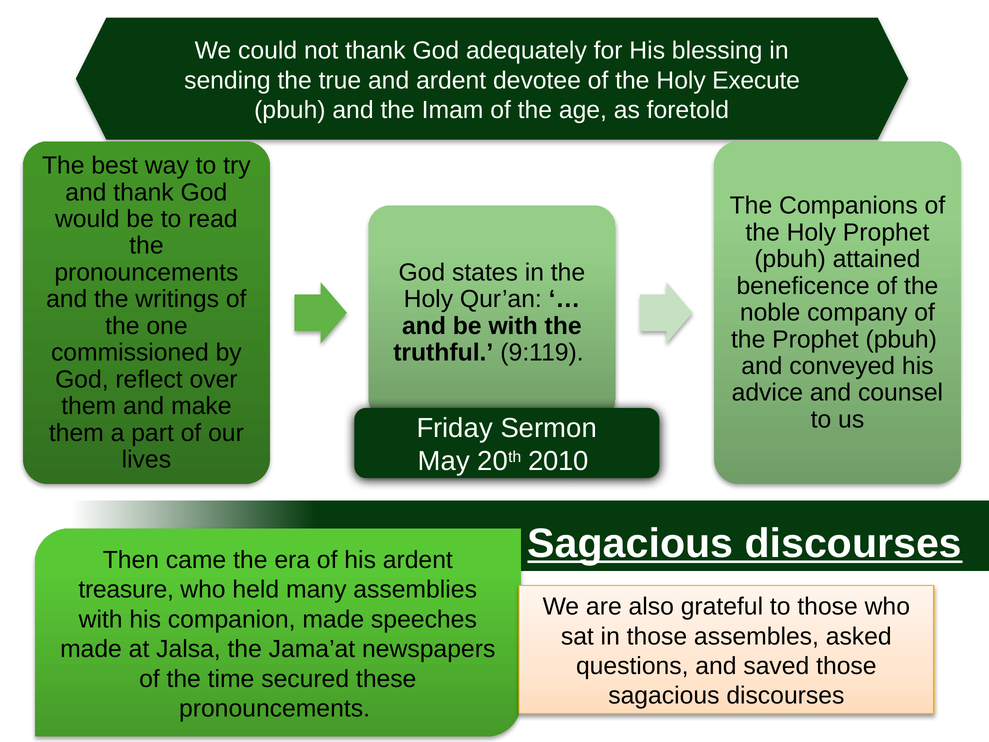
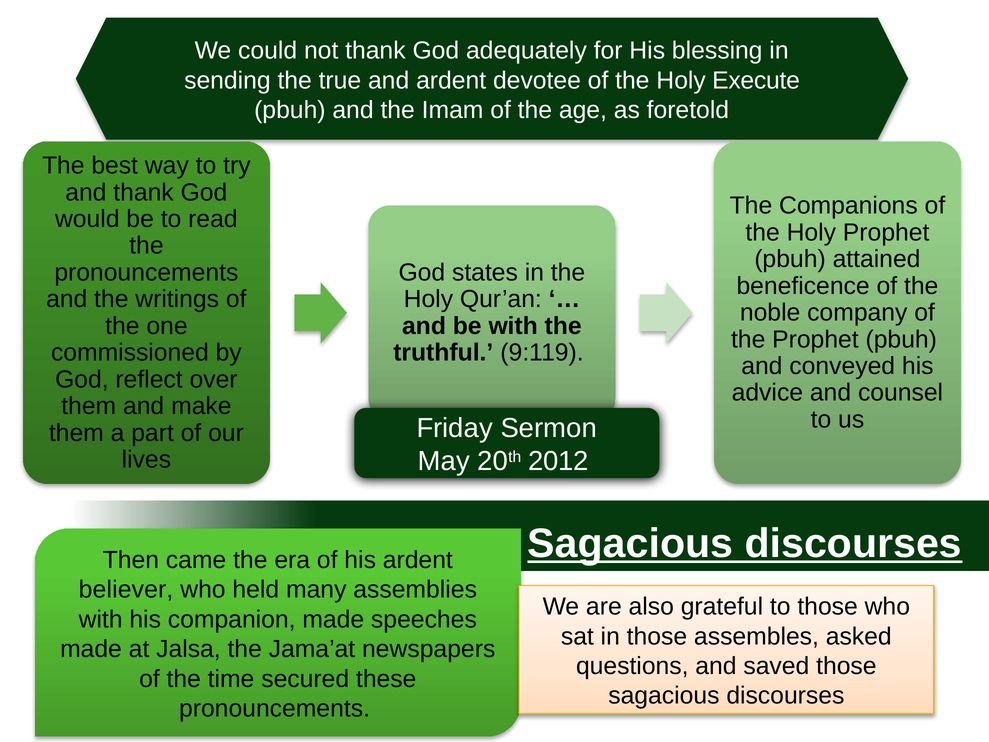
2010: 2010 -> 2012
treasure: treasure -> believer
